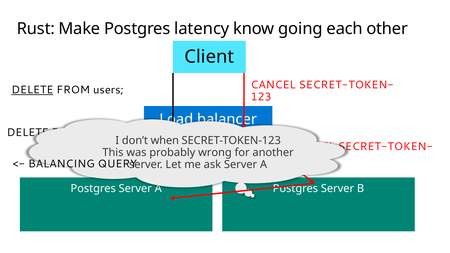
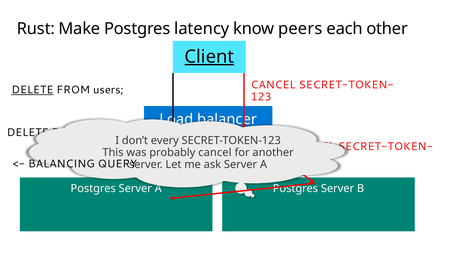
going: going -> peers
Client underline: none -> present
when: when -> every
probably wrong: wrong -> cancel
